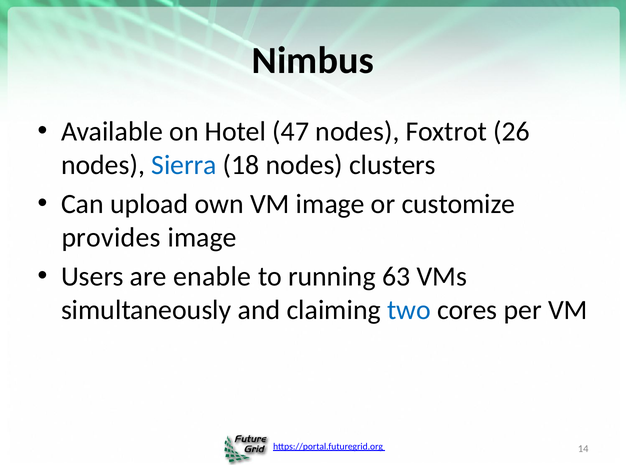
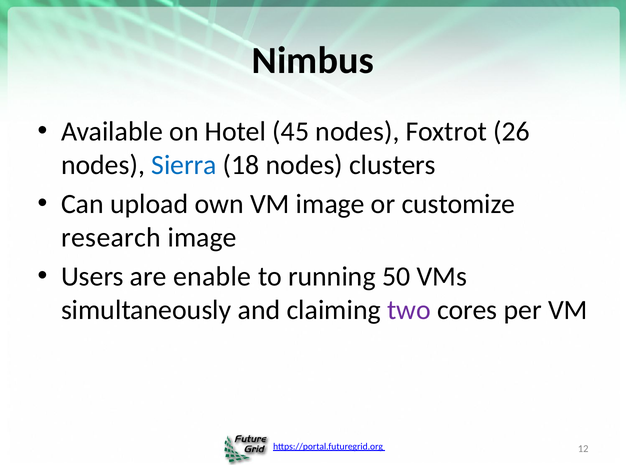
47: 47 -> 45
provides: provides -> research
63: 63 -> 50
two colour: blue -> purple
14: 14 -> 12
